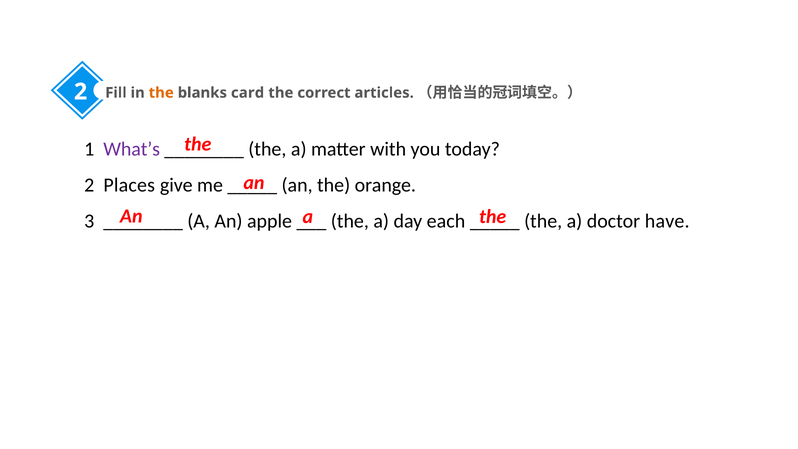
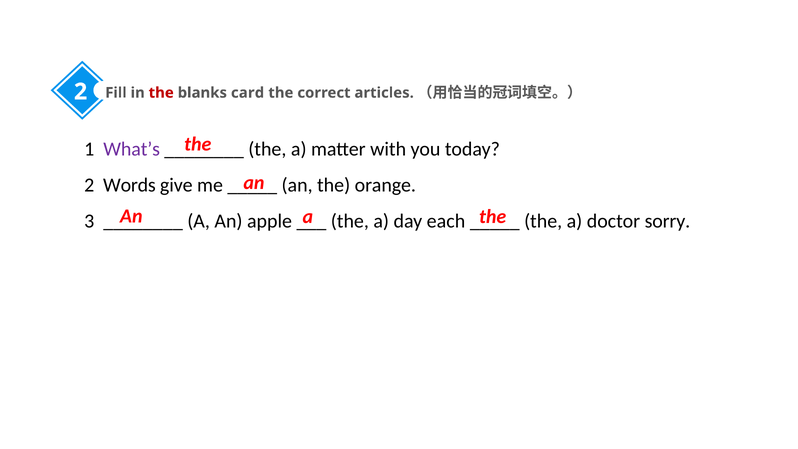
the at (161, 93) colour: orange -> red
Places: Places -> Words
have: have -> sorry
